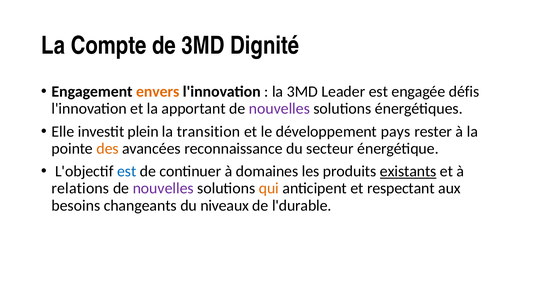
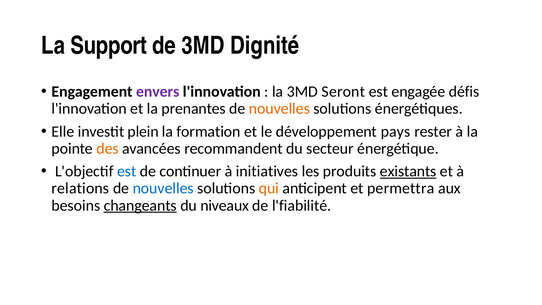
Compte: Compte -> Support
envers colour: orange -> purple
Leader: Leader -> Seront
apportant: apportant -> prenantes
nouvelles at (279, 109) colour: purple -> orange
transition: transition -> formation
reconnaissance: reconnaissance -> recommandent
domaines: domaines -> initiatives
nouvelles at (163, 188) colour: purple -> blue
respectant: respectant -> permettra
changeants underline: none -> present
l'durable: l'durable -> l'fiabilité
